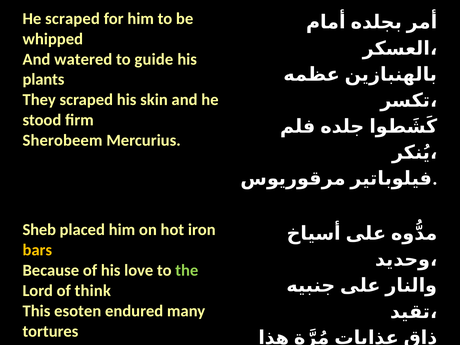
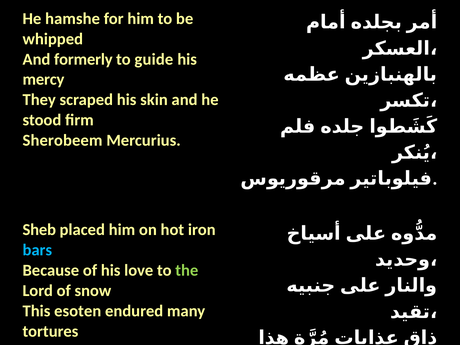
He scraped: scraped -> hamshe
watered: watered -> formerly
plants: plants -> mercy
bars colour: yellow -> light blue
think: think -> snow
